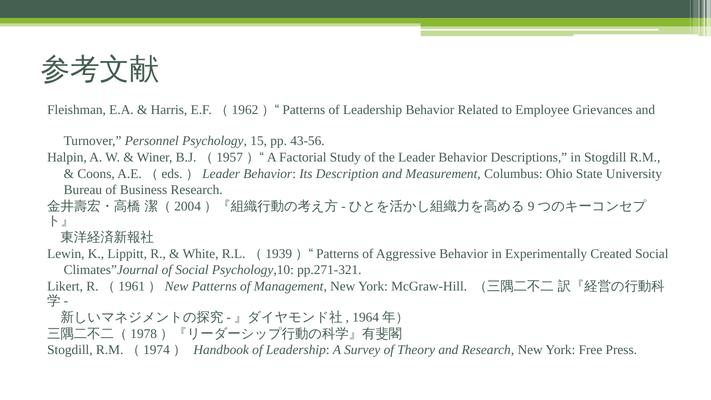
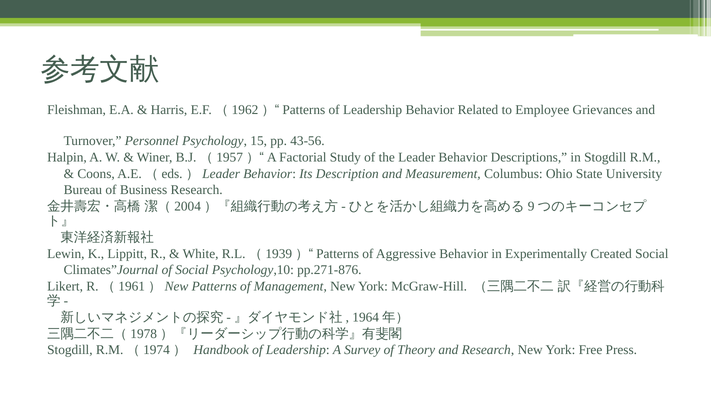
pp.271-321: pp.271-321 -> pp.271-876
